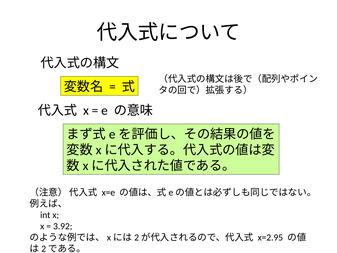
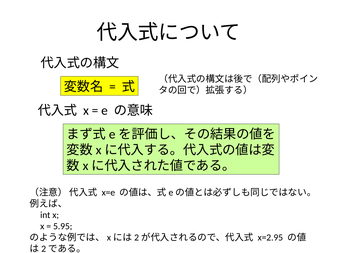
3.92: 3.92 -> 5.95
